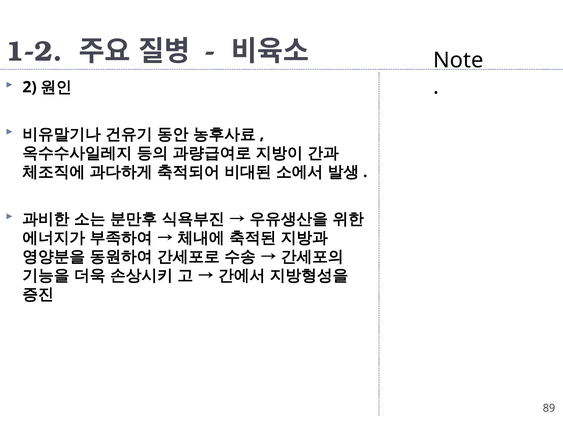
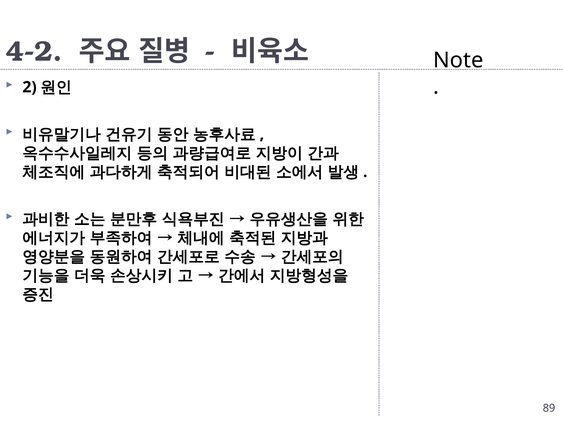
1-2: 1-2 -> 4-2
